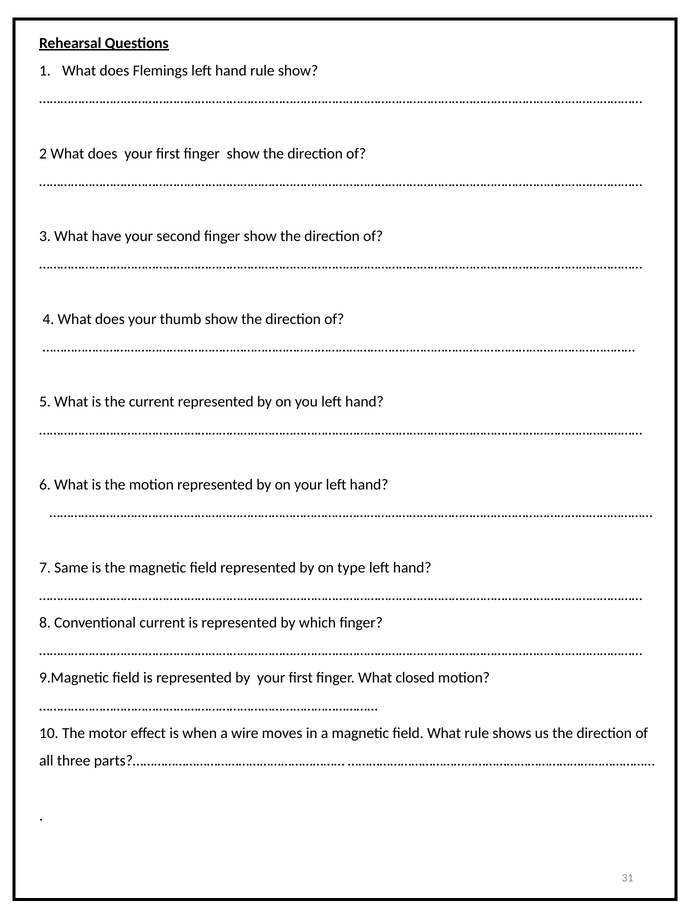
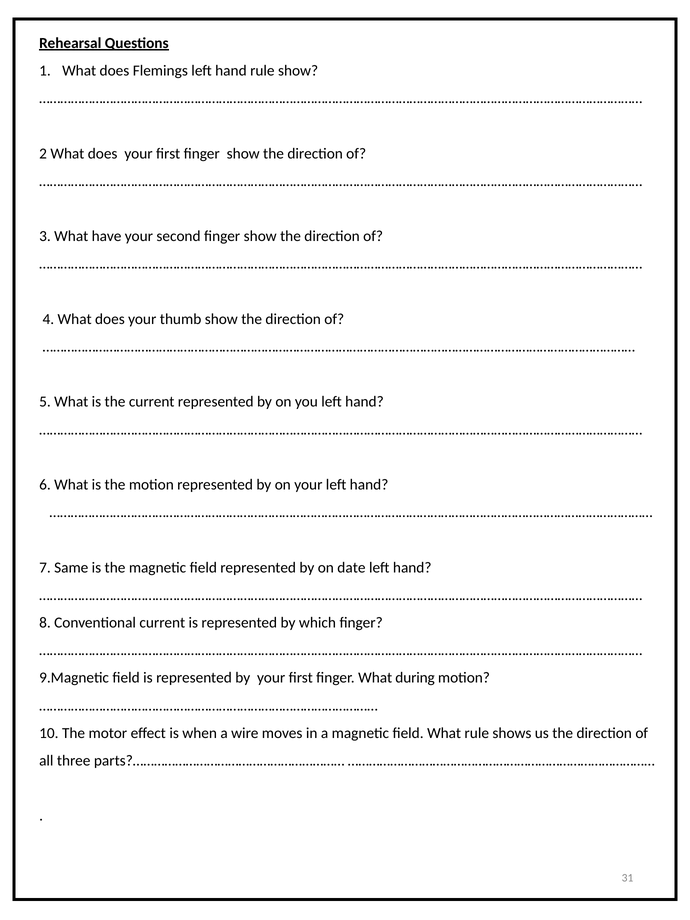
type: type -> date
closed: closed -> during
